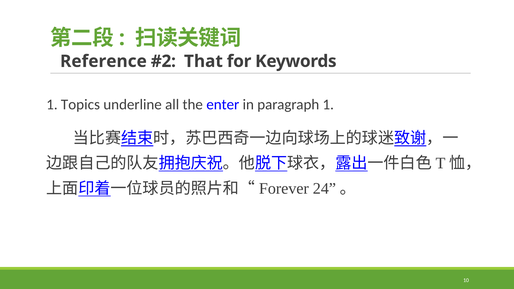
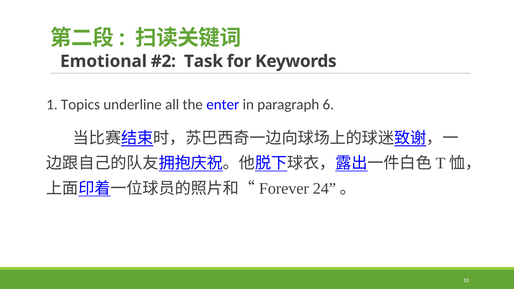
Reference: Reference -> Emotional
That: That -> Task
paragraph 1: 1 -> 6
